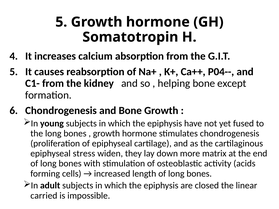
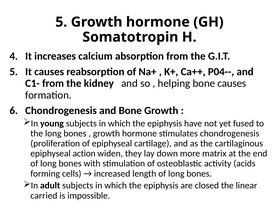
bone except: except -> causes
stress: stress -> action
